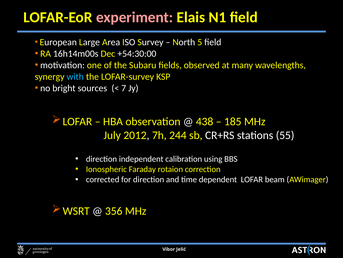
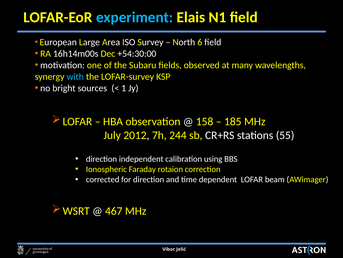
experiment colour: pink -> light blue
5: 5 -> 6
7: 7 -> 1
438: 438 -> 158
356: 356 -> 467
